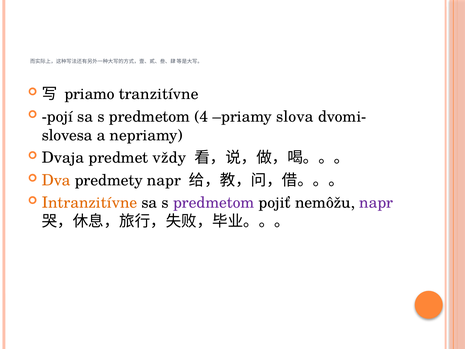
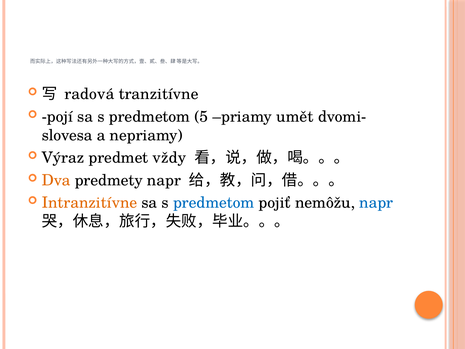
priamo: priamo -> radová
4: 4 -> 5
slova: slova -> umět
Dvaja: Dvaja -> Výraz
predmetom at (214, 203) colour: purple -> blue
napr at (376, 203) colour: purple -> blue
